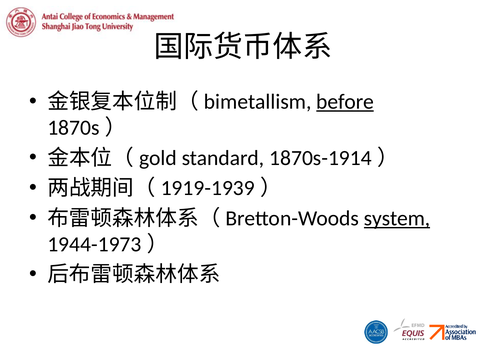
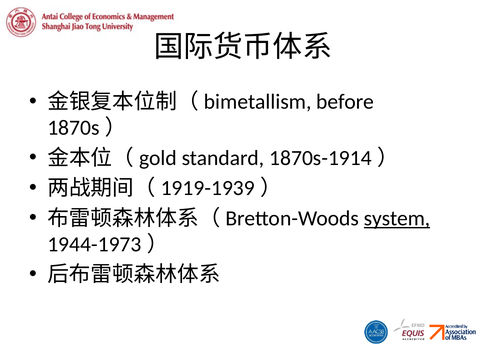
before underline: present -> none
